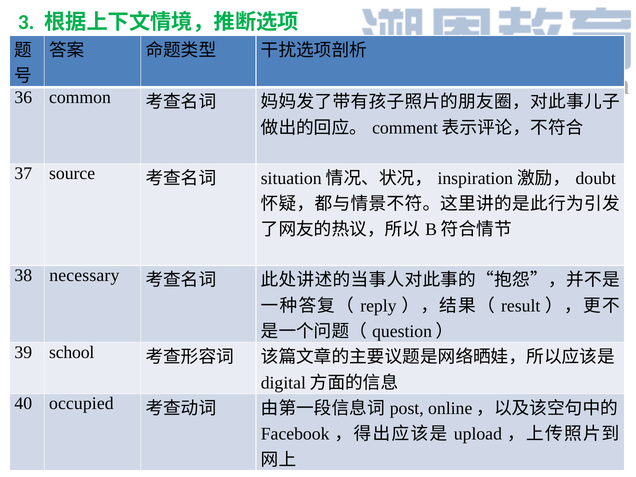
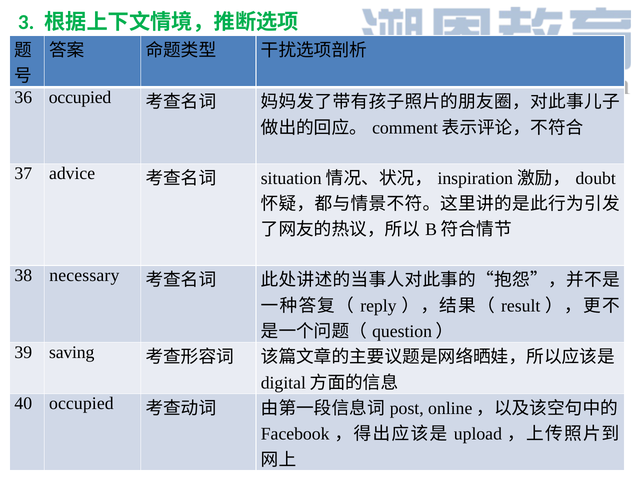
36 common: common -> occupied
source: source -> advice
school: school -> saving
